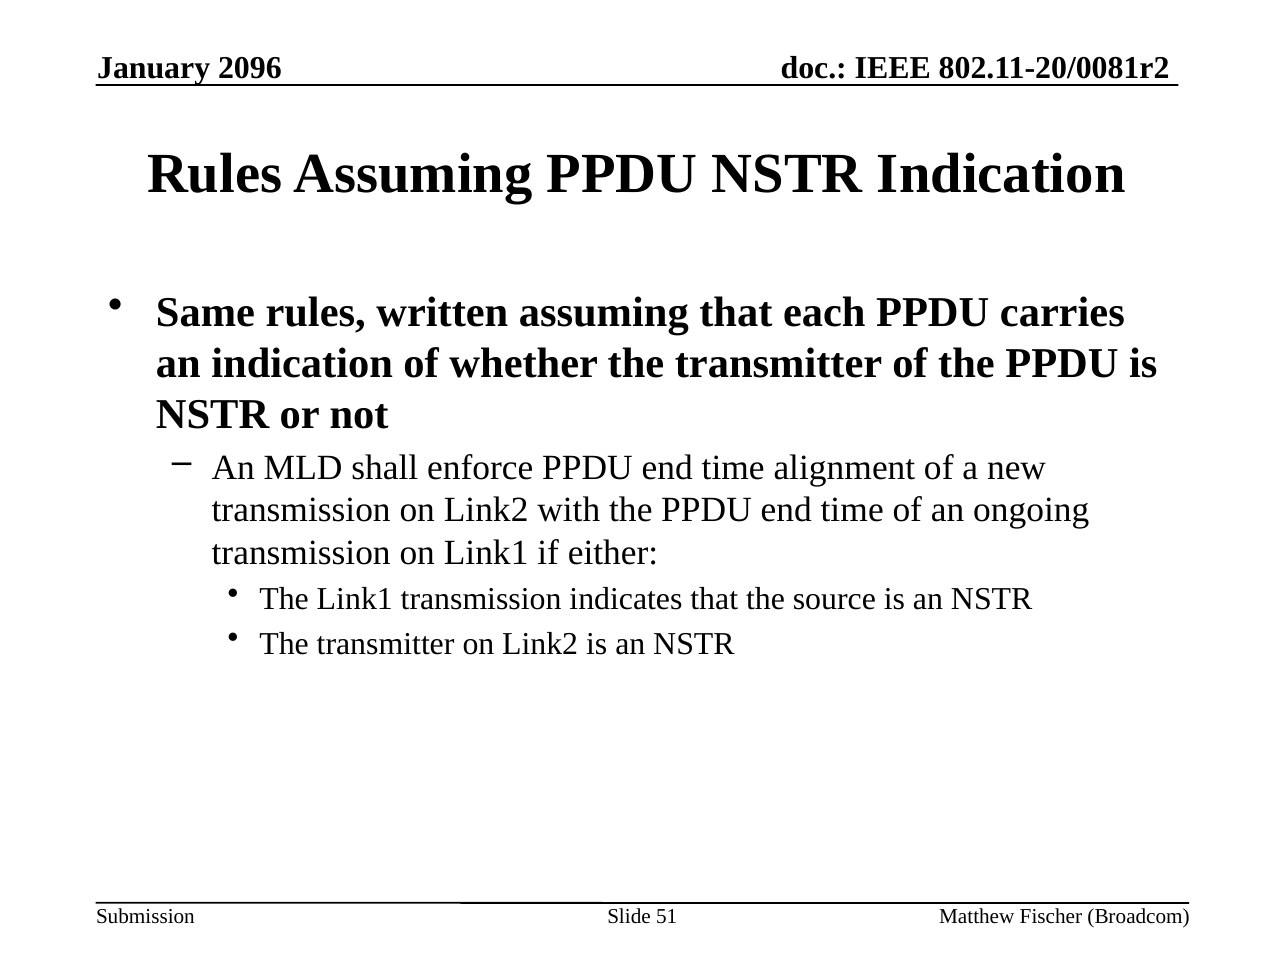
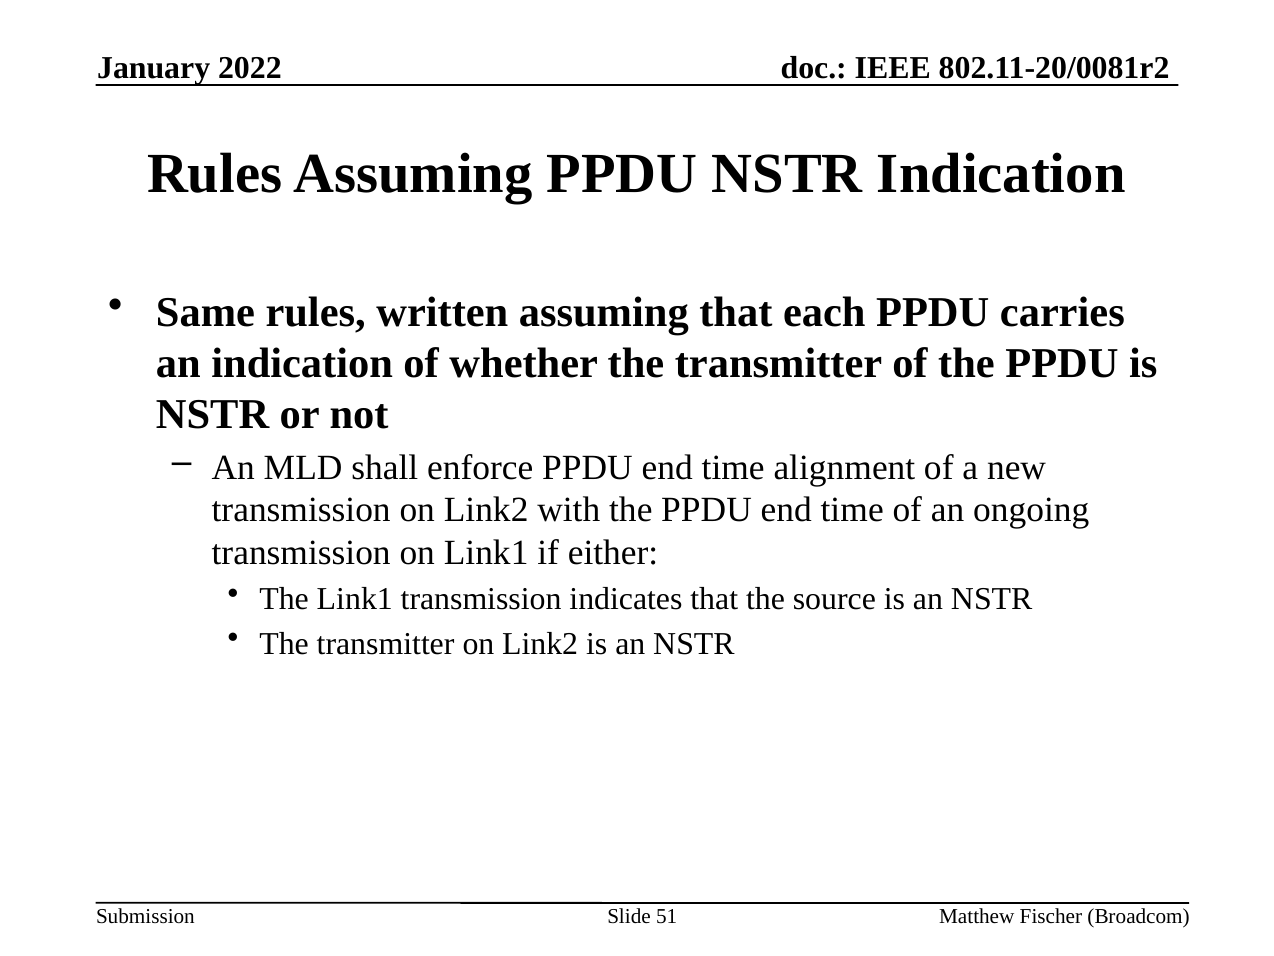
2096: 2096 -> 2022
